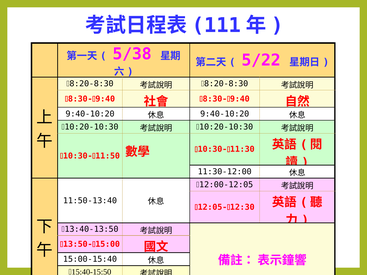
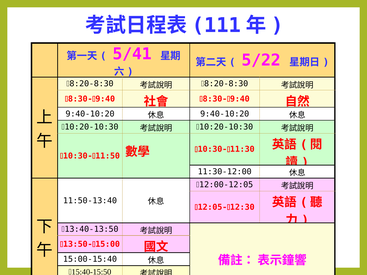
5/38: 5/38 -> 5/41
